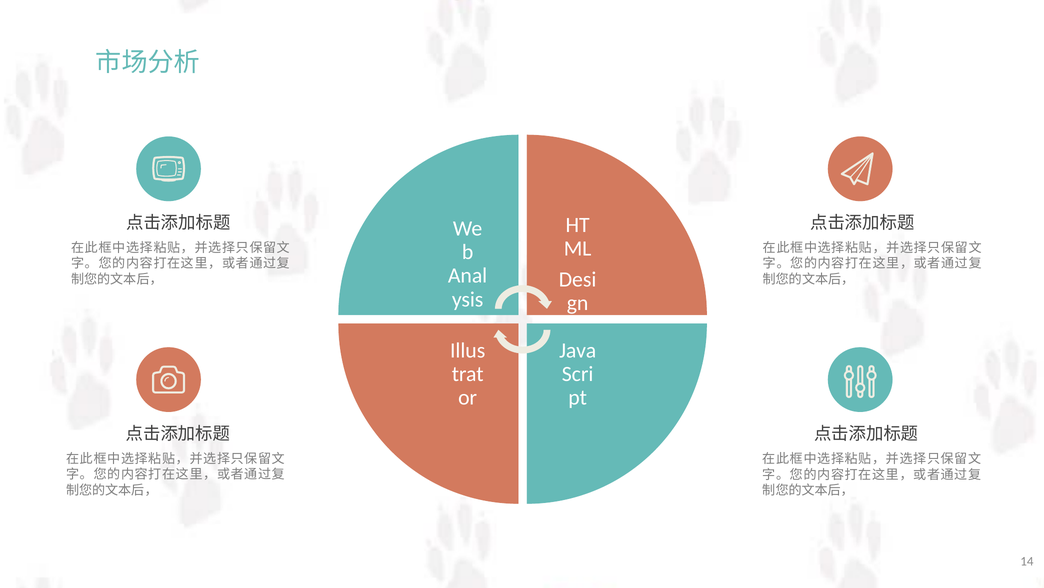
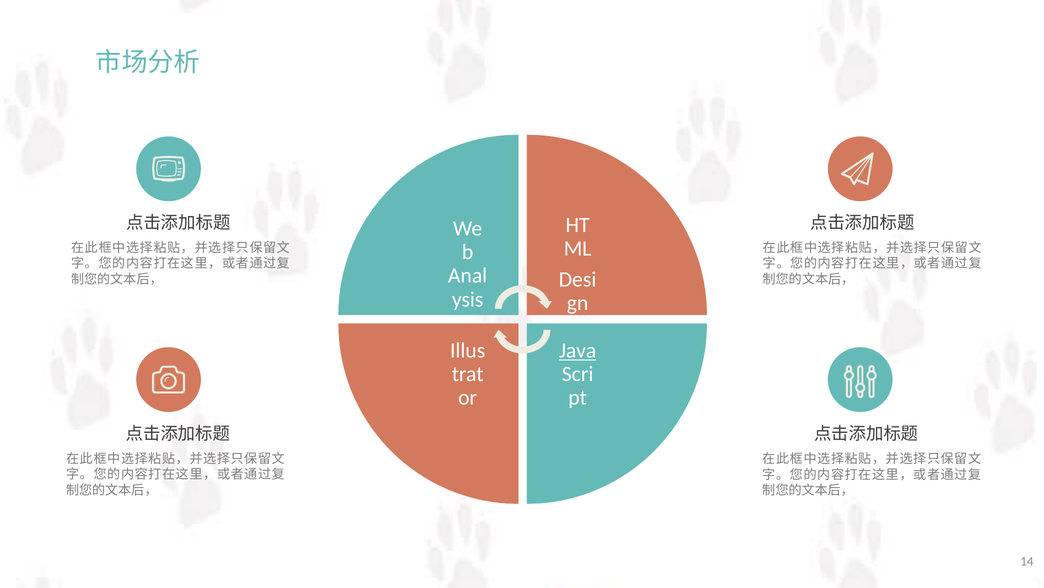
Java underline: none -> present
